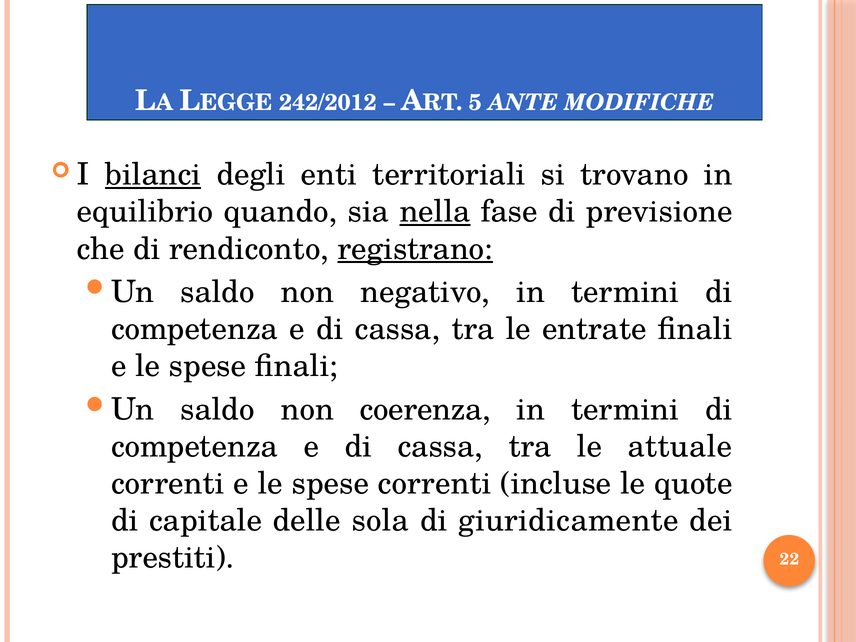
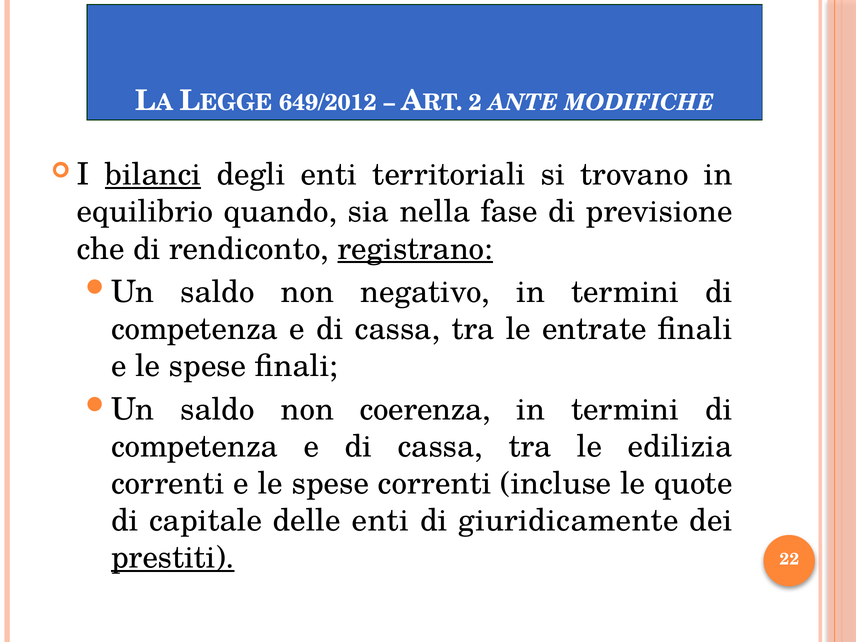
242/2012: 242/2012 -> 649/2012
5: 5 -> 2
nella underline: present -> none
attuale: attuale -> edilizia
delle sola: sola -> enti
prestiti underline: none -> present
